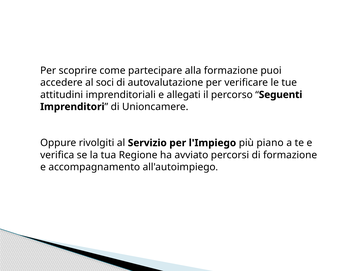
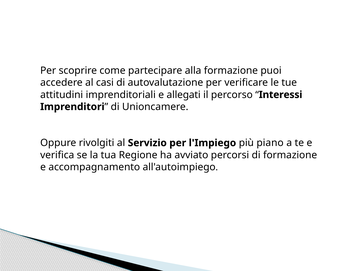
soci: soci -> casi
Seguenti: Seguenti -> Interessi
